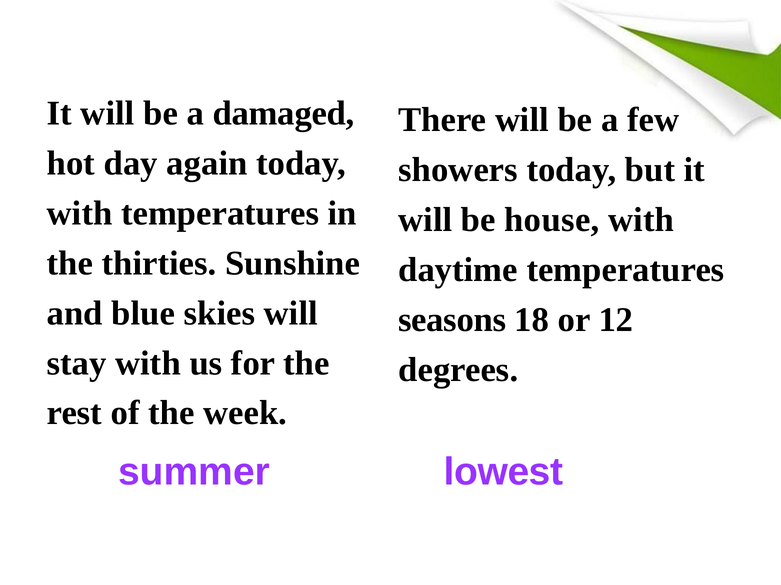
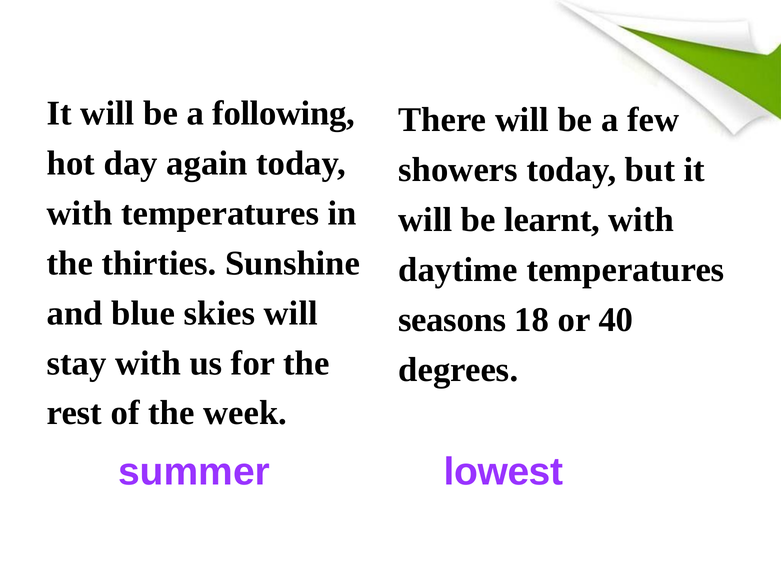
damaged: damaged -> following
house: house -> learnt
12: 12 -> 40
